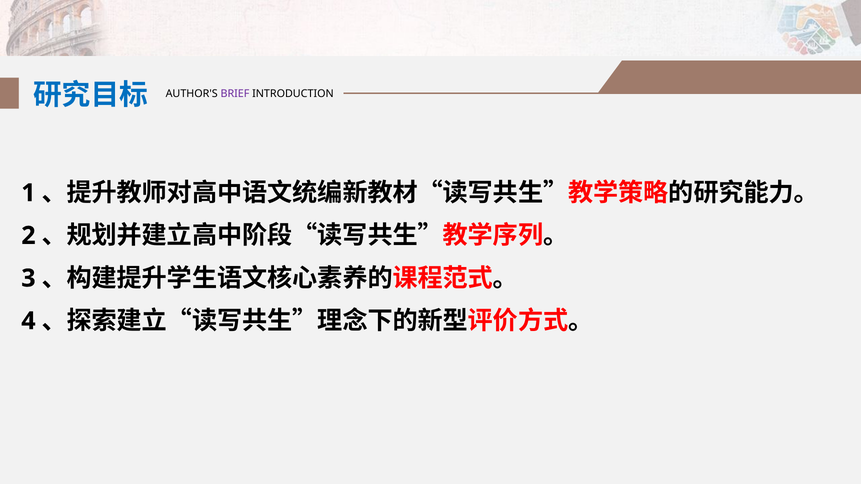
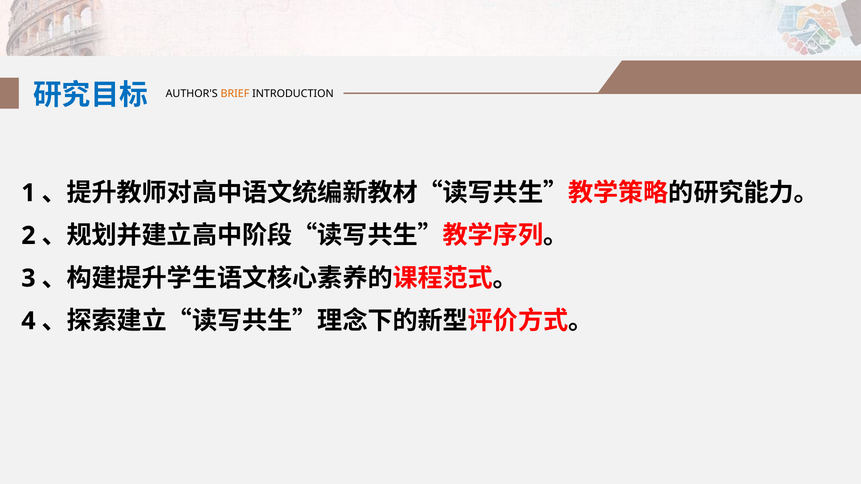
BRIEF colour: purple -> orange
